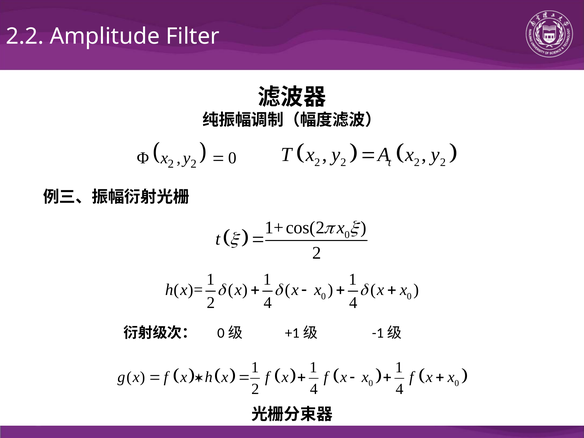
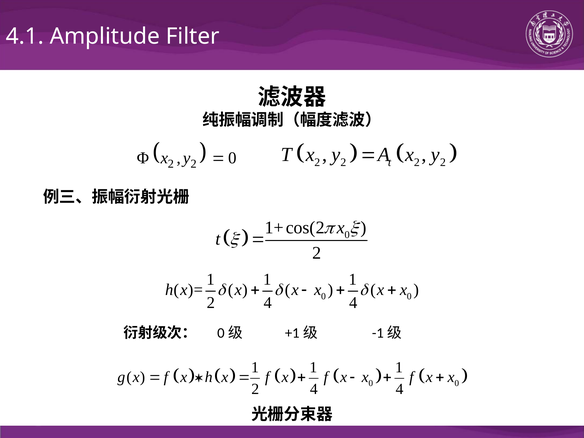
2.2: 2.2 -> 4.1
